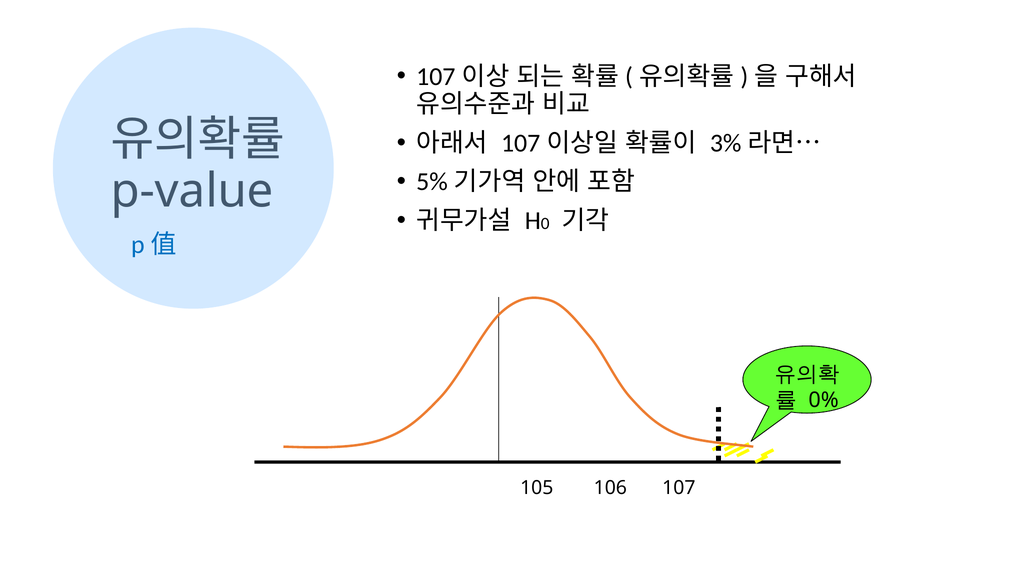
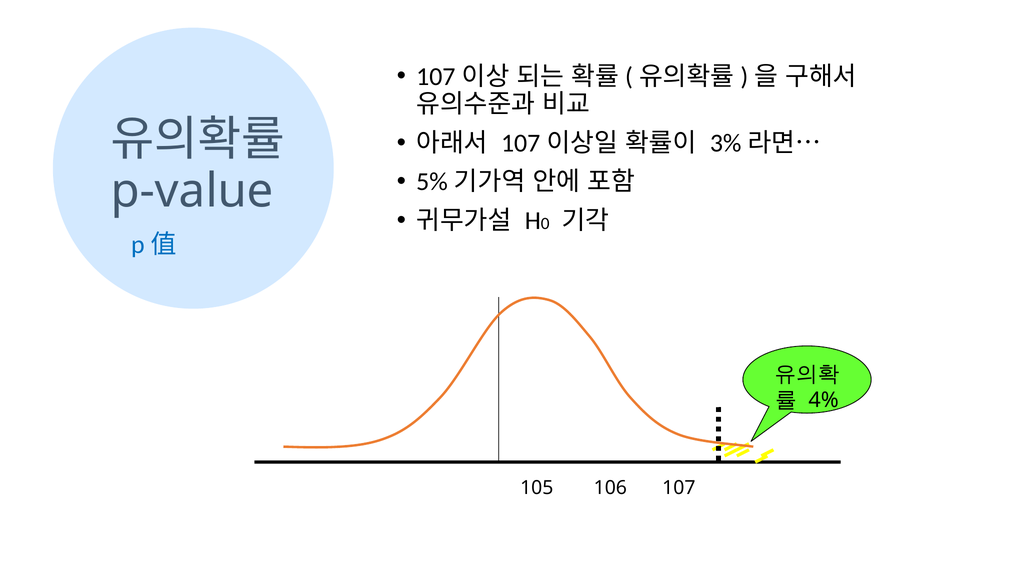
0%: 0% -> 4%
